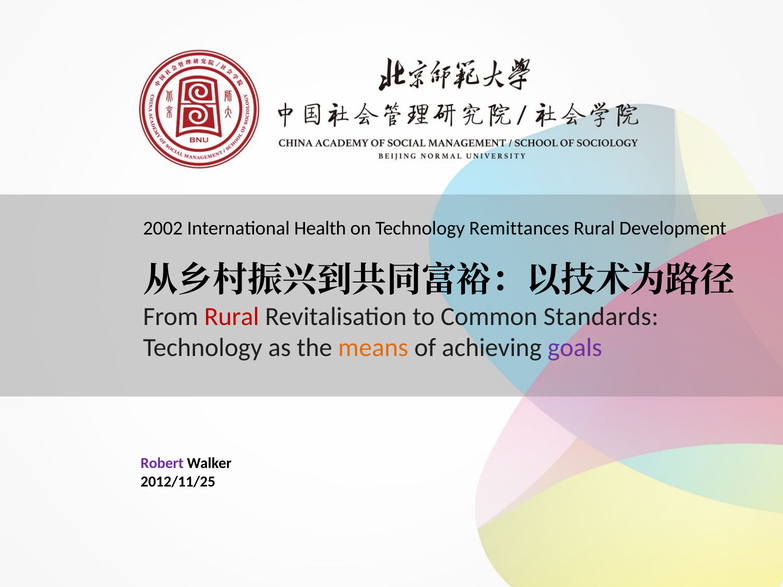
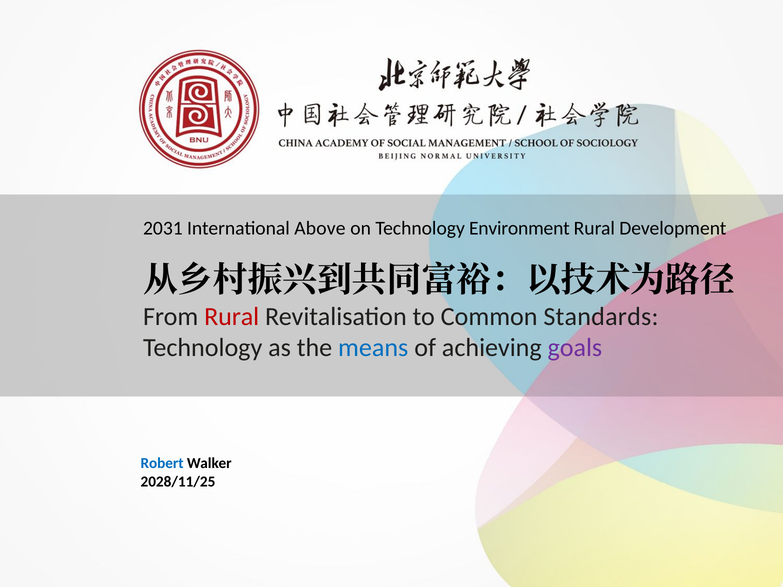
2002: 2002 -> 2031
Health: Health -> Above
Remittances: Remittances -> Environment
means colour: orange -> blue
Robert colour: purple -> blue
2012/11/25: 2012/11/25 -> 2028/11/25
